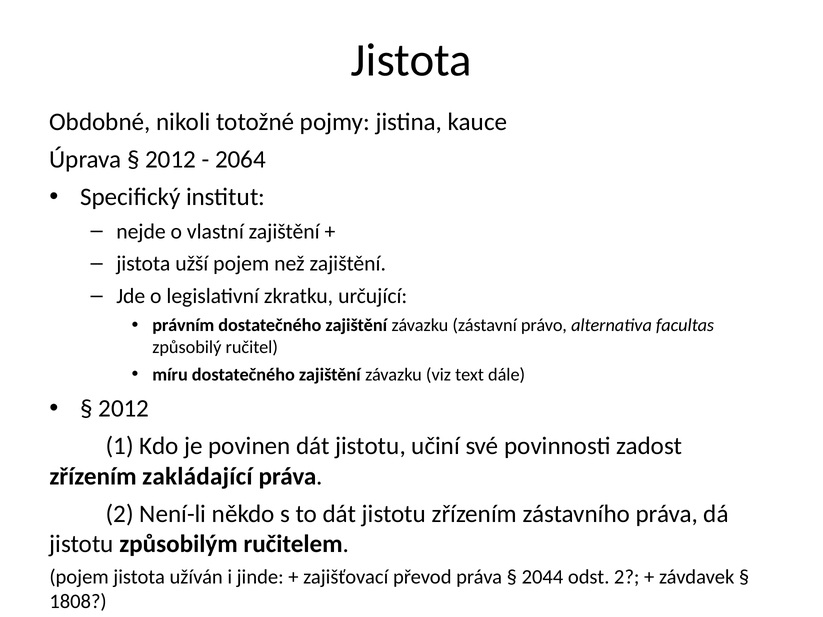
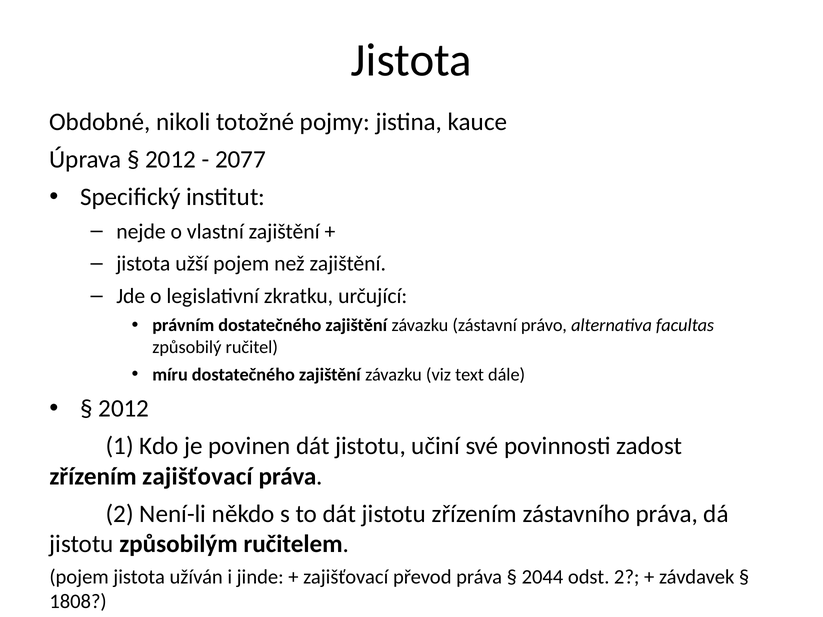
2064: 2064 -> 2077
zřízením zakládající: zakládající -> zajišťovací
